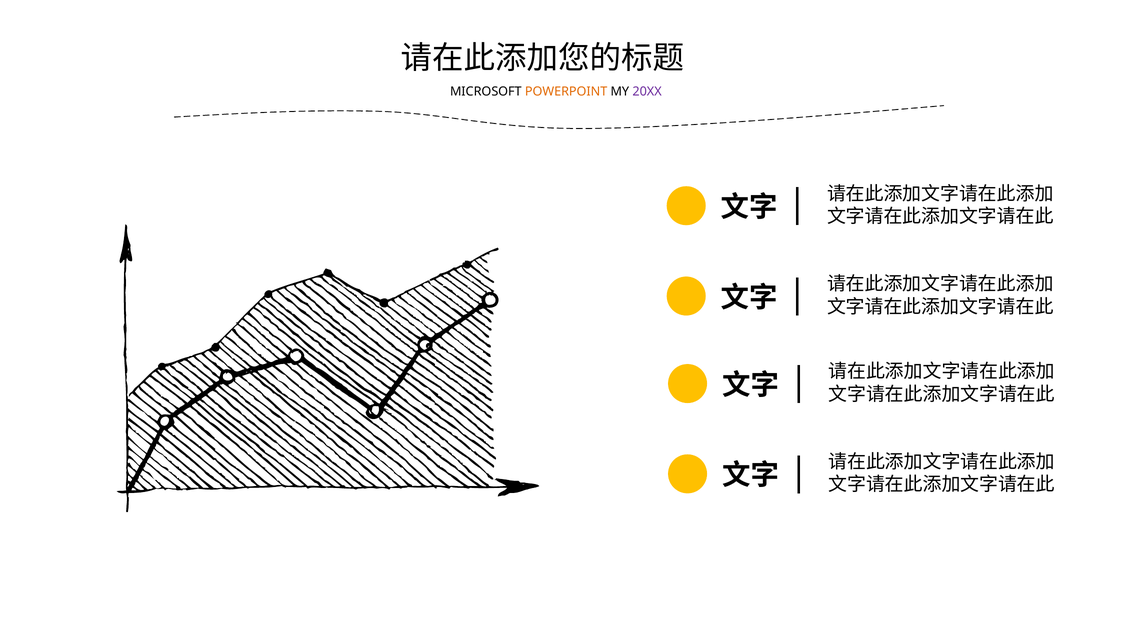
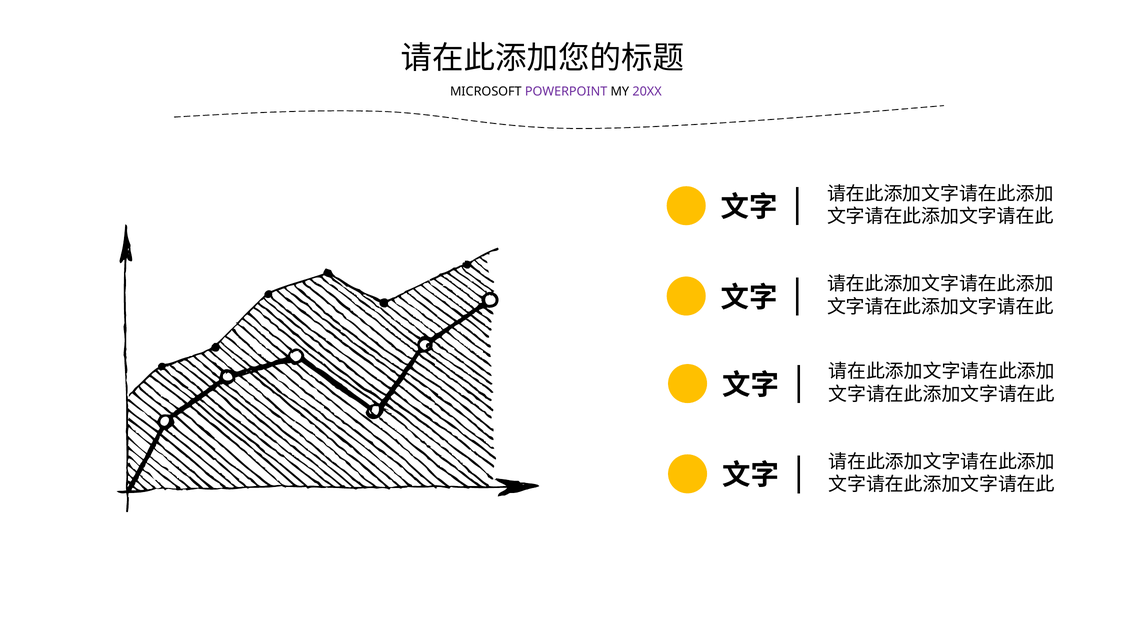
POWERPOINT colour: orange -> purple
